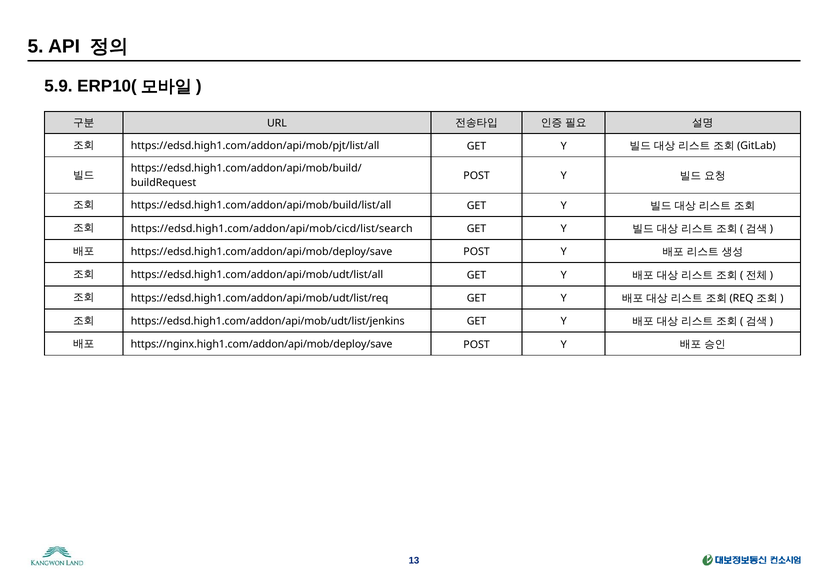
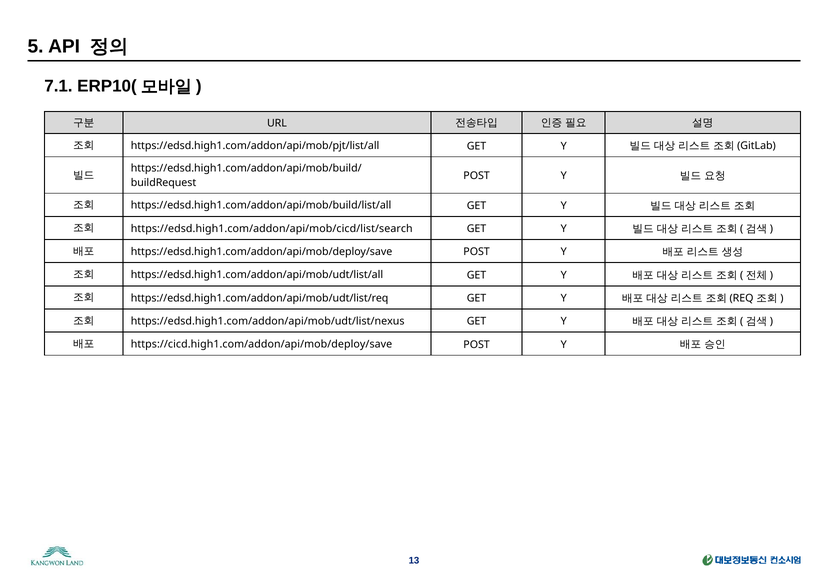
5.9: 5.9 -> 7.1
https://edsd.high1.com/addon/api/mob/udt/list/jenkins: https://edsd.high1.com/addon/api/mob/udt/list/jenkins -> https://edsd.high1.com/addon/api/mob/udt/list/nexus
https://nginx.high1.com/addon/api/mob/deploy/save: https://nginx.high1.com/addon/api/mob/deploy/save -> https://cicd.high1.com/addon/api/mob/deploy/save
